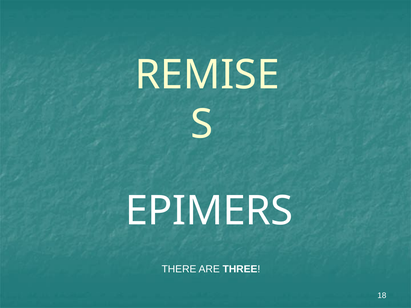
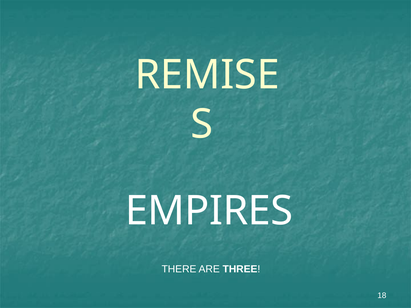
EPIMERS: EPIMERS -> EMPIRES
